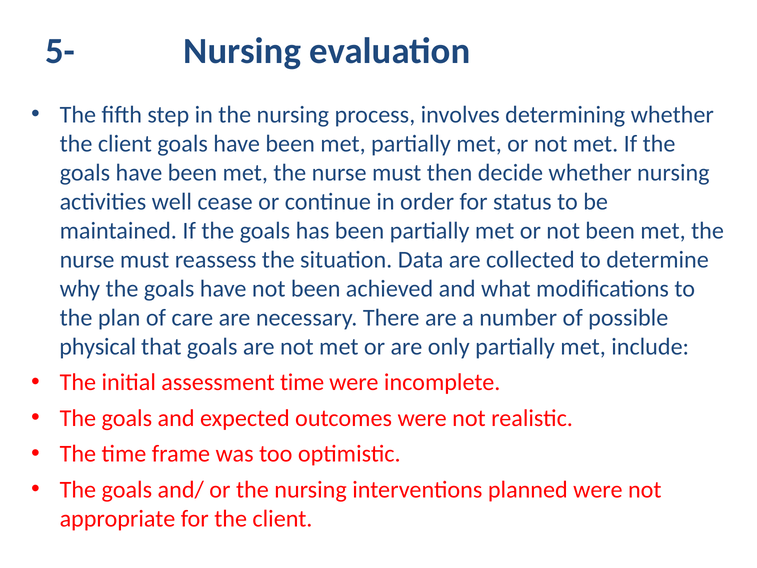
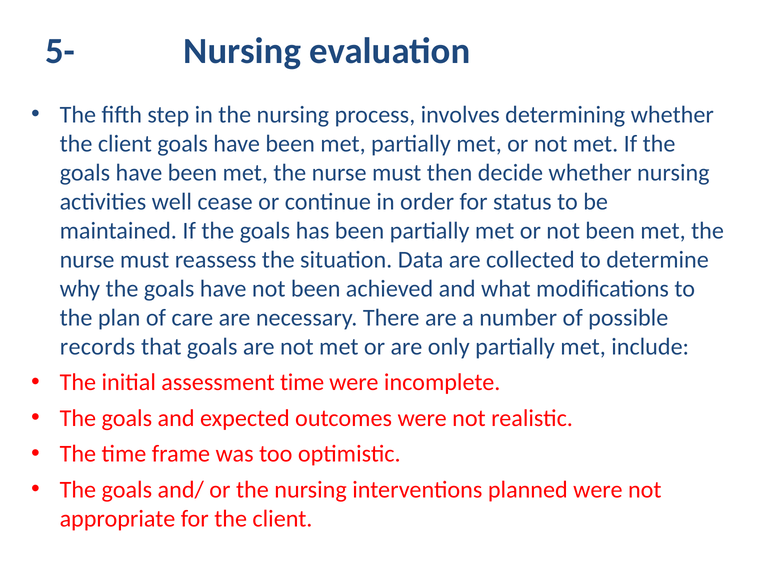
physical: physical -> records
